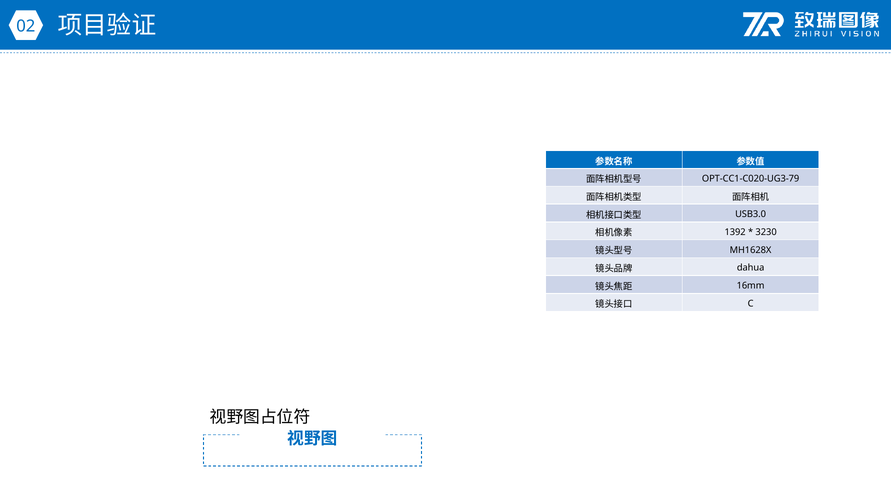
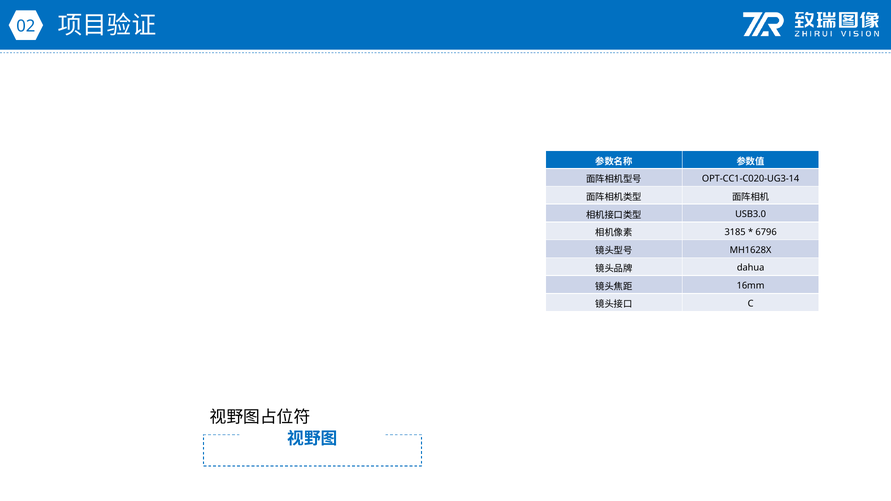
OPT-CC1-C020-UG3-79: OPT-CC1-C020-UG3-79 -> OPT-CC1-C020-UG3-14
1392: 1392 -> 3185
3230: 3230 -> 6796
